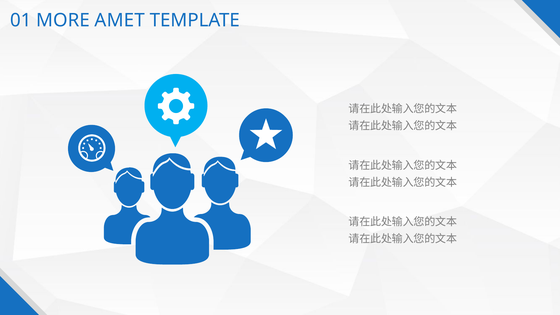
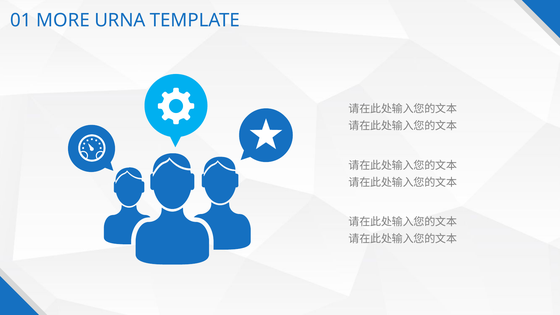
AMET: AMET -> URNA
